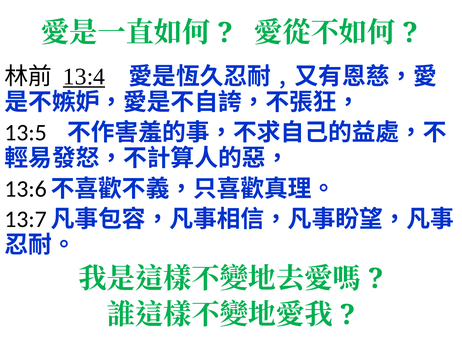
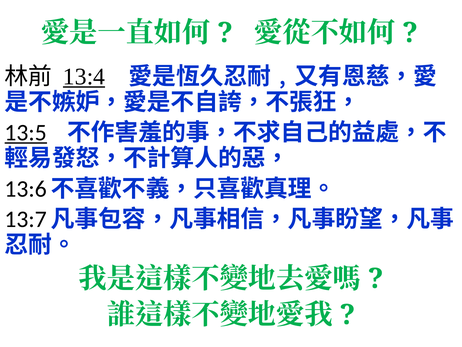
13:5 underline: none -> present
